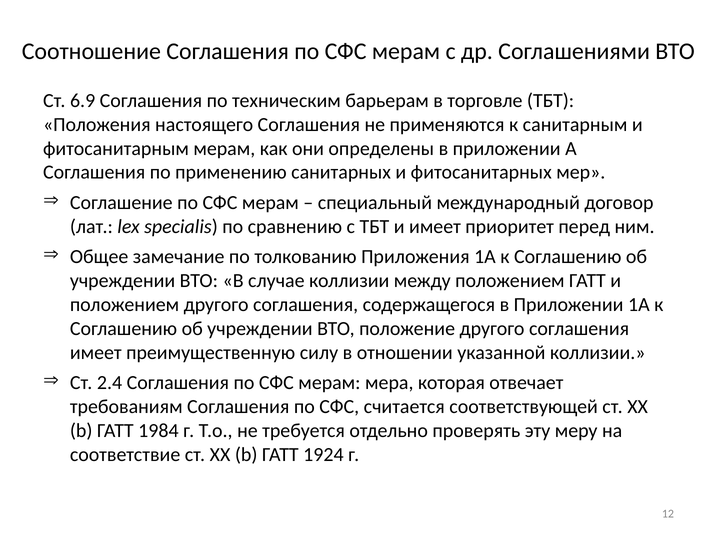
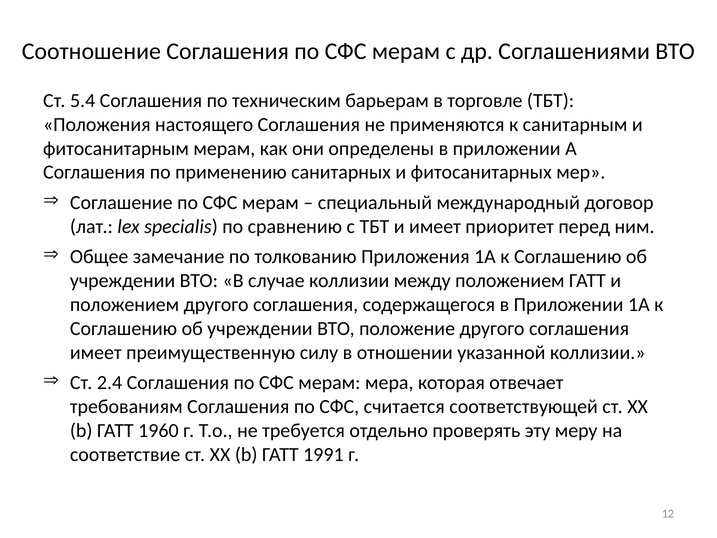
6.9: 6.9 -> 5.4
1984: 1984 -> 1960
1924: 1924 -> 1991
